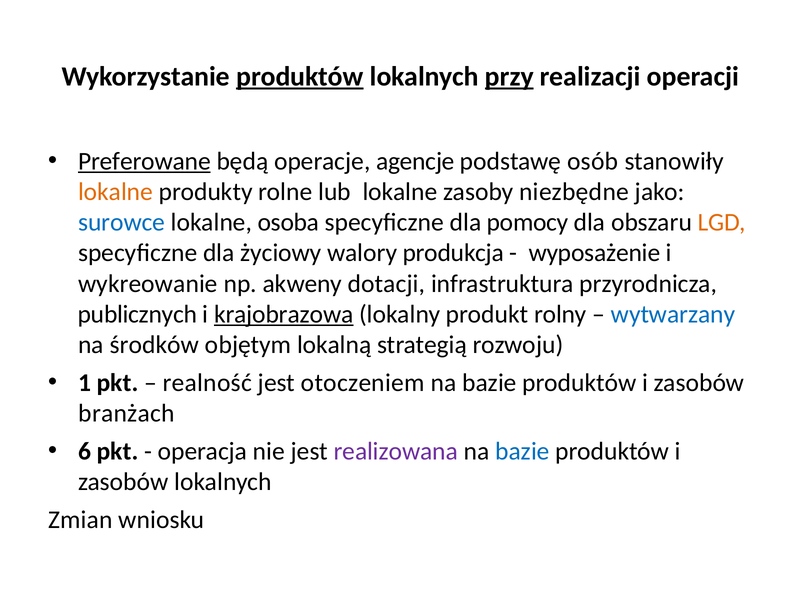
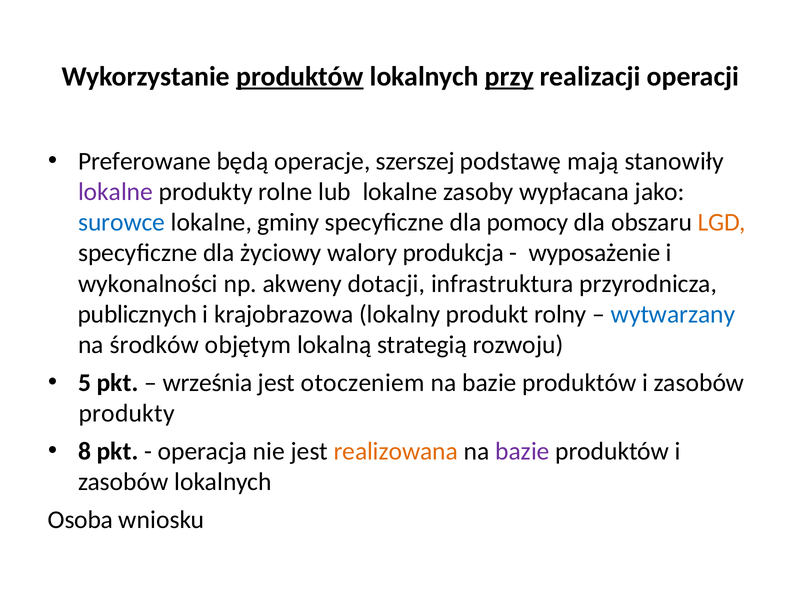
Preferowane underline: present -> none
agencje: agencje -> szerszej
osób: osób -> mają
lokalne at (116, 192) colour: orange -> purple
niezbędne: niezbędne -> wypłacana
osoba: osoba -> gminy
wykreowanie: wykreowanie -> wykonalności
krajobrazowa underline: present -> none
1: 1 -> 5
realność: realność -> września
branżach at (127, 414): branżach -> produkty
6: 6 -> 8
realizowana colour: purple -> orange
bazie at (522, 452) colour: blue -> purple
Zmian: Zmian -> Osoba
